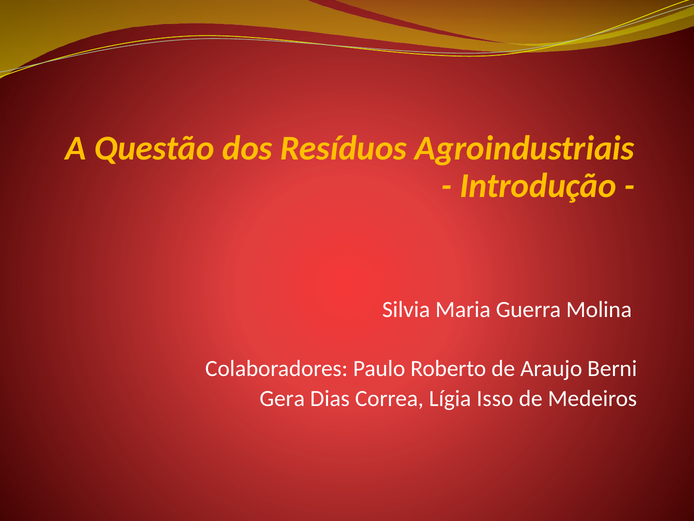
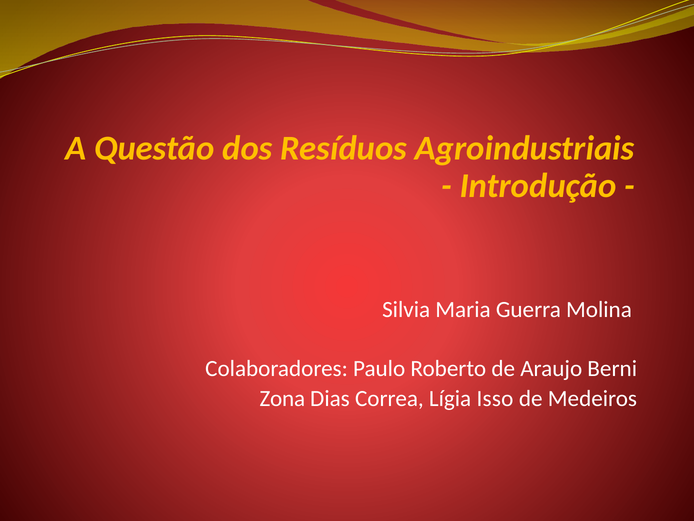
Gera: Gera -> Zona
